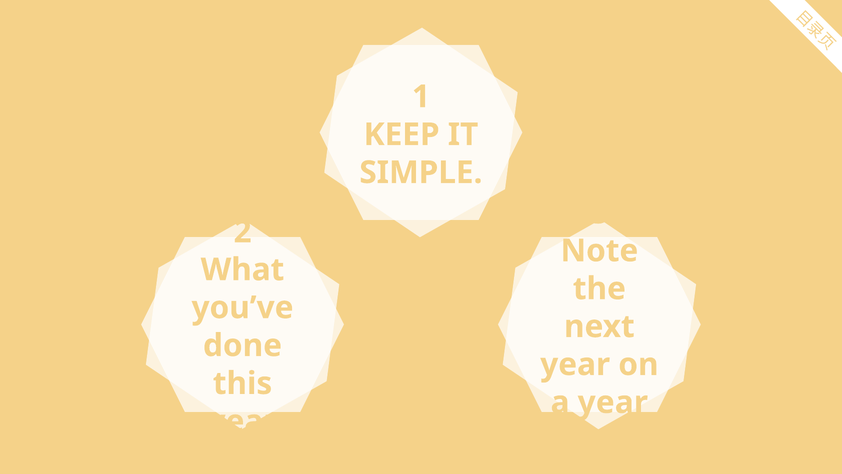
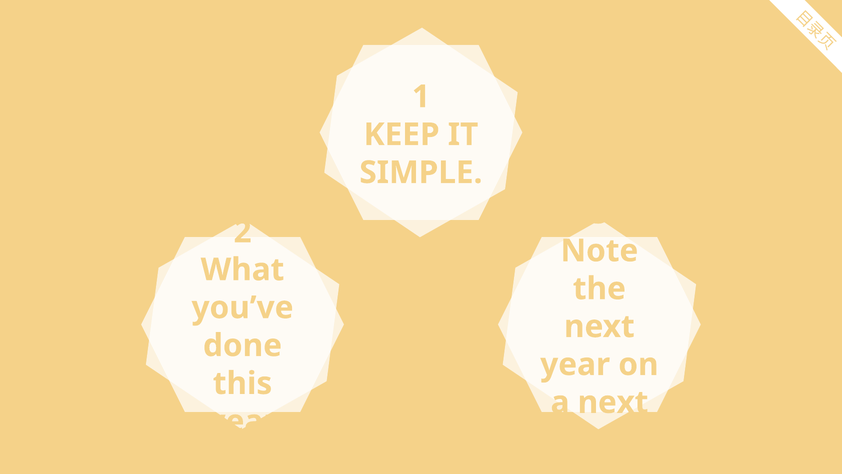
a year: year -> next
